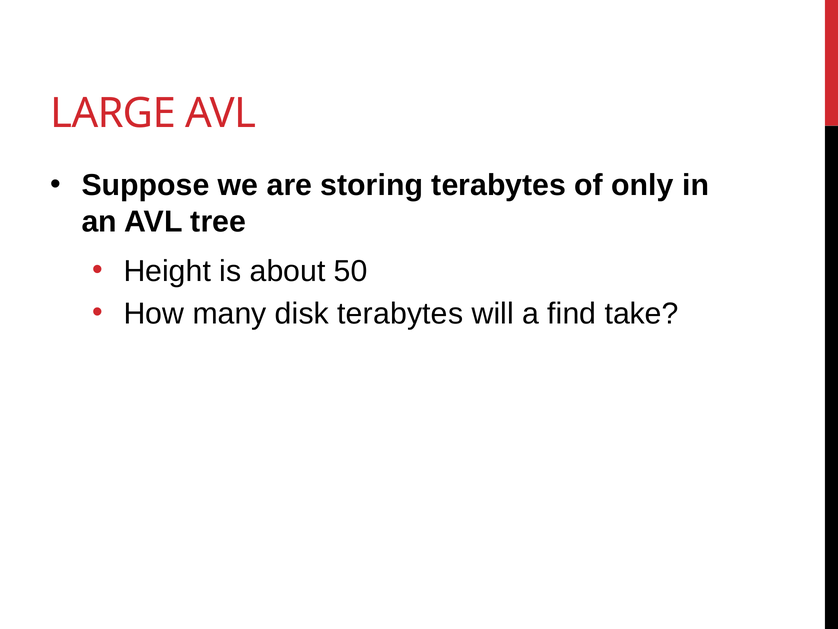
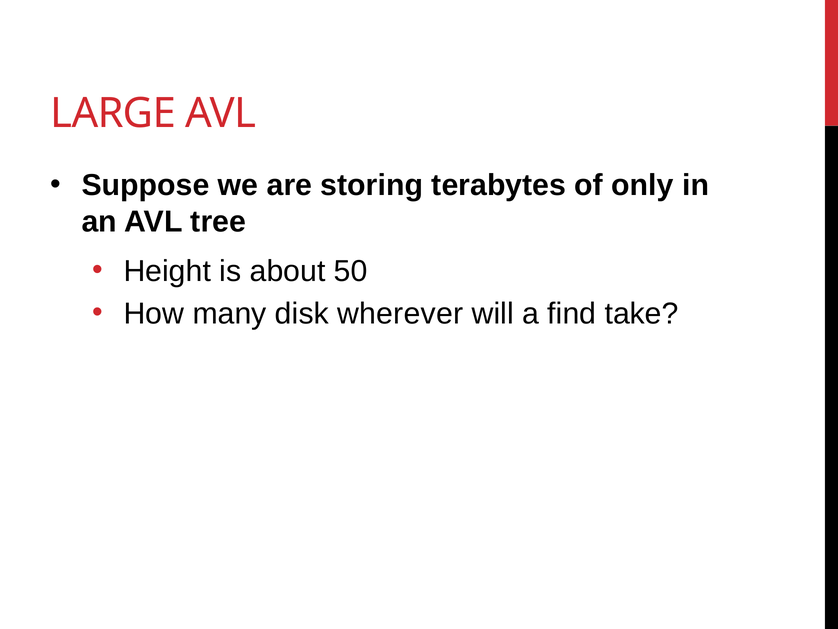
disk terabytes: terabytes -> wherever
